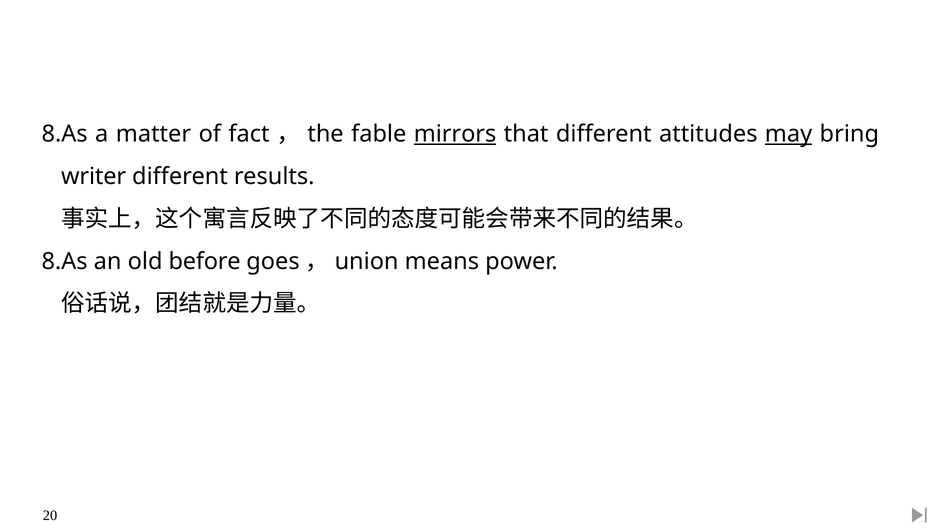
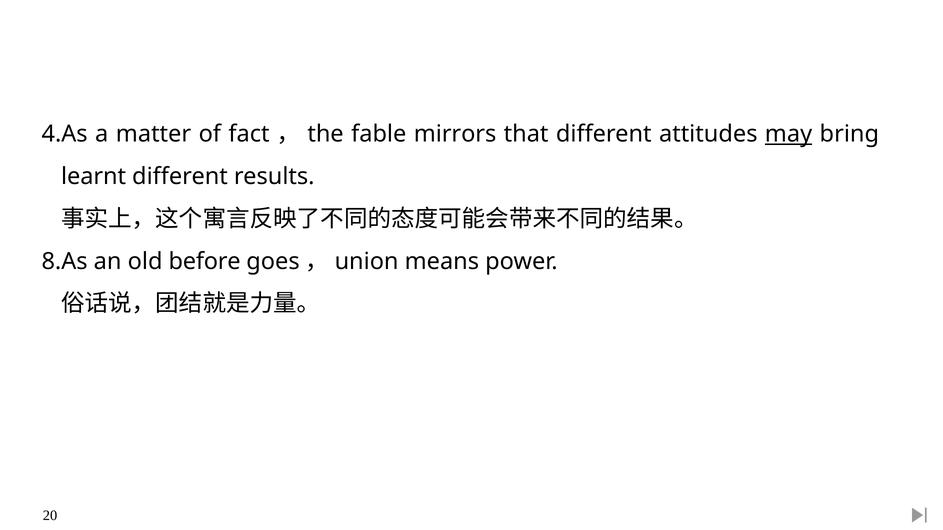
8.As at (65, 134): 8.As -> 4.As
mirrors underline: present -> none
writer: writer -> learnt
